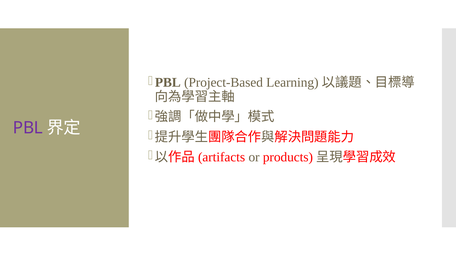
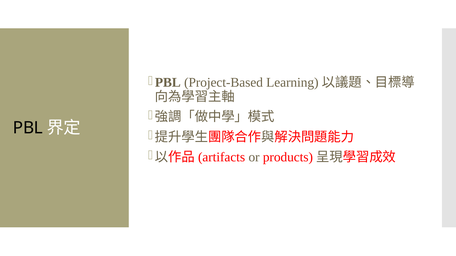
PBL colour: purple -> black
